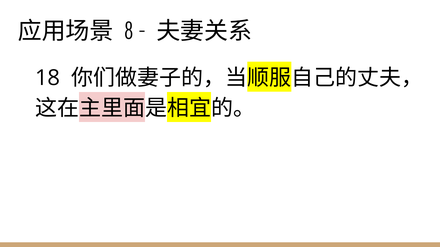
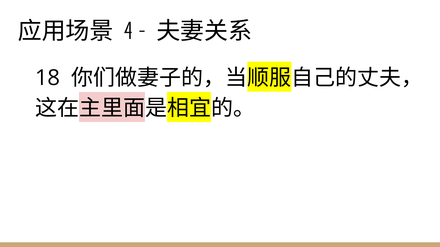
8: 8 -> 4
